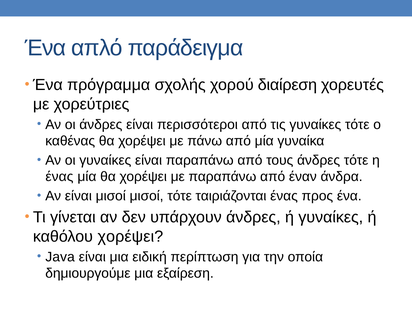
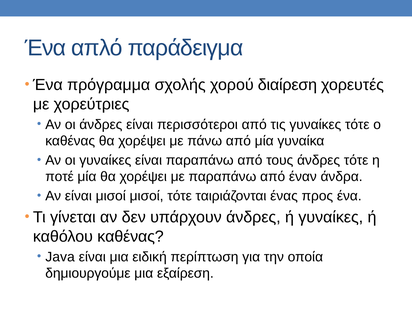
ένας at (59, 177): ένας -> ποτέ
καθόλου χορέψει: χορέψει -> καθένας
